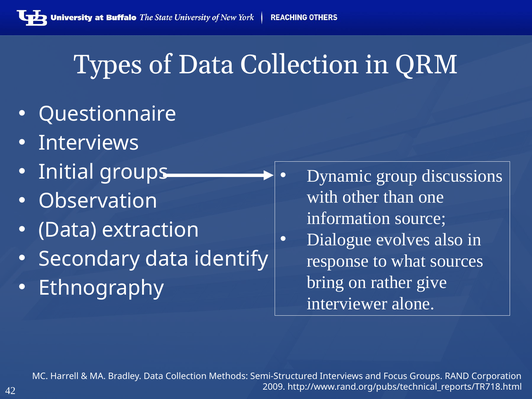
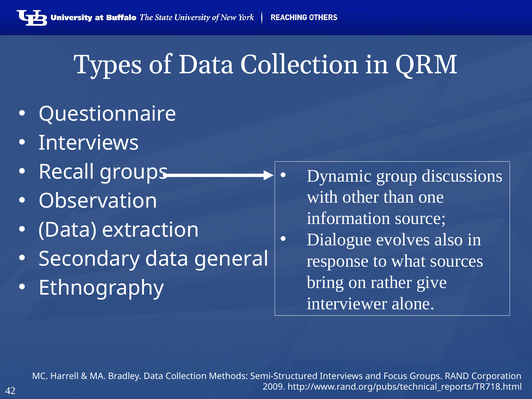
Initial: Initial -> Recall
identify: identify -> general
